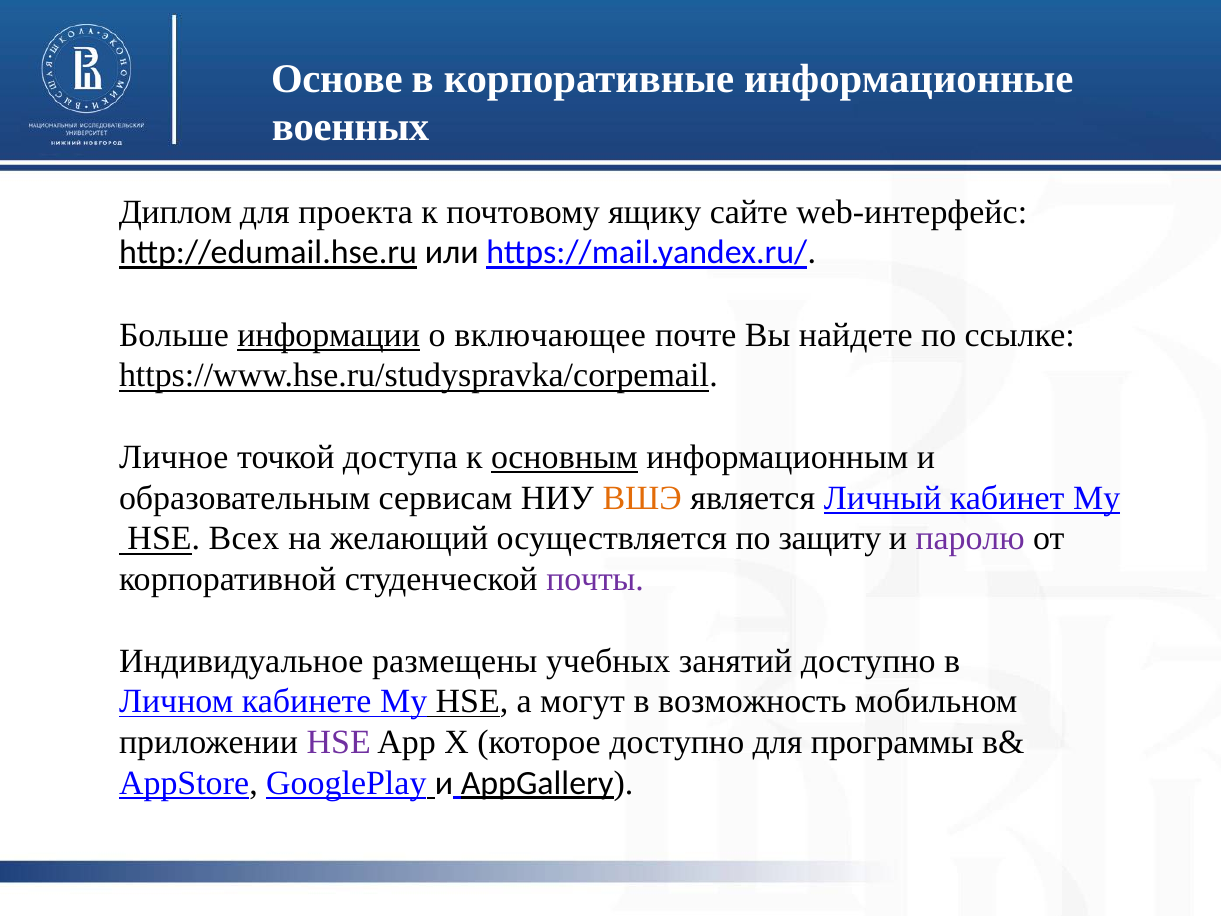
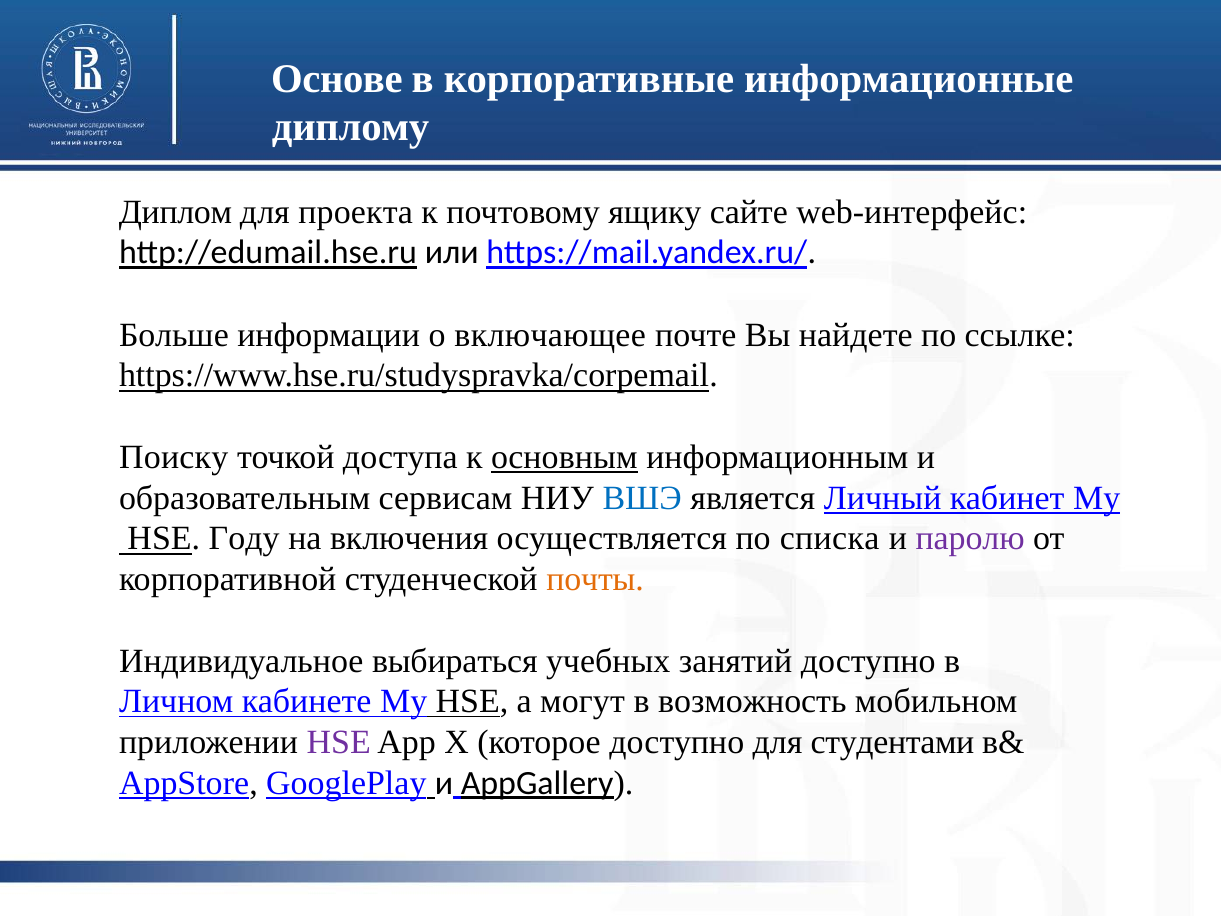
военных: военных -> диплому
информации underline: present -> none
Личное: Личное -> Поиску
ВШЭ colour: orange -> blue
Всех: Всех -> Году
желающий: желающий -> включения
защиту: защиту -> списка
почты colour: purple -> orange
размещены: размещены -> выбираться
программы: программы -> студентами
